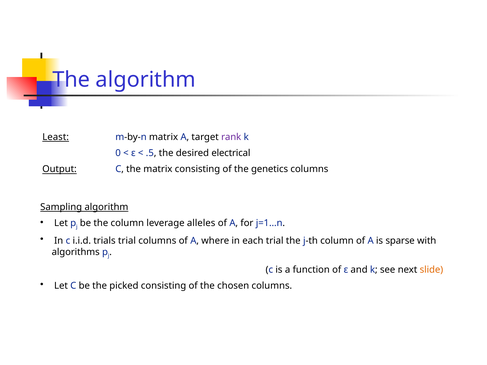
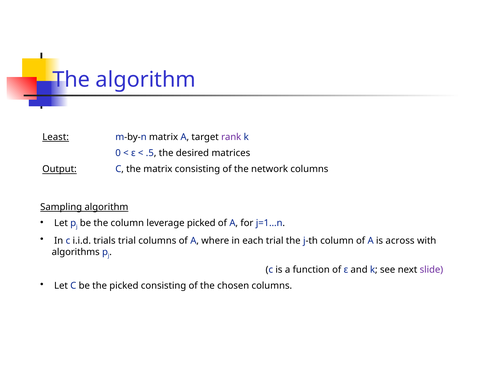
electrical: electrical -> matrices
genetics: genetics -> network
leverage alleles: alleles -> picked
sparse: sparse -> across
slide colour: orange -> purple
